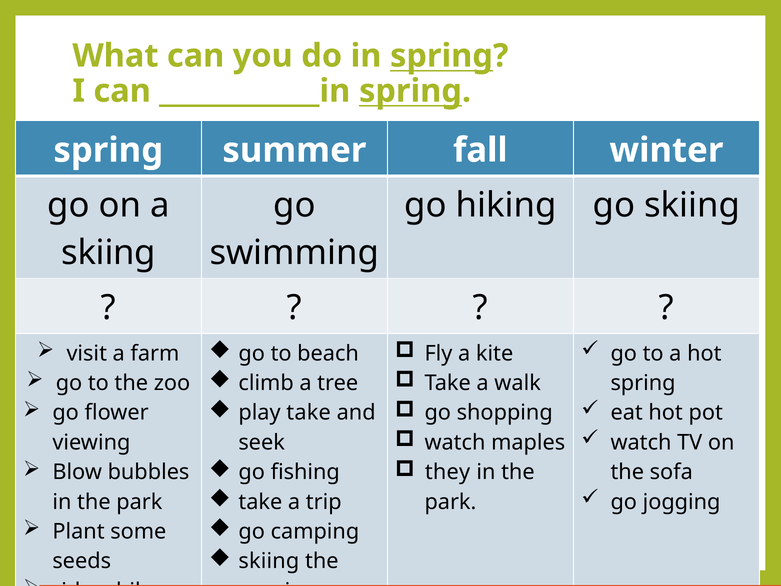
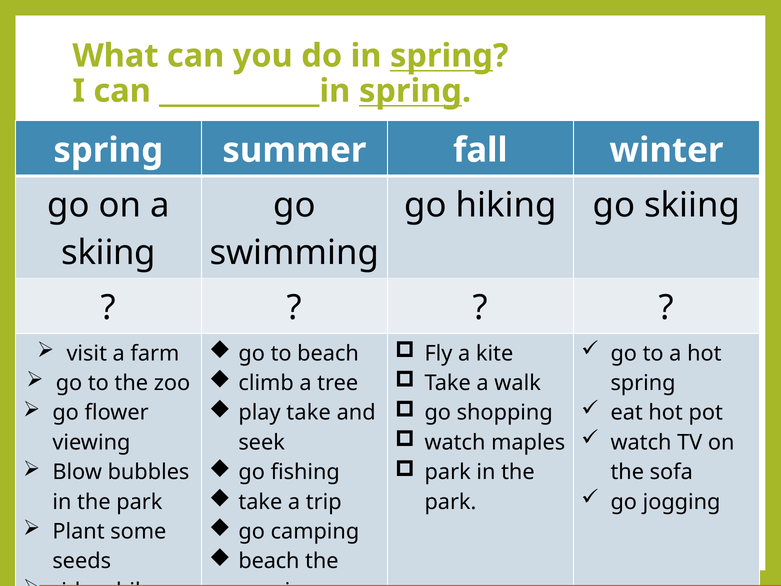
they at (448, 472): they -> park
skiing at (269, 561): skiing -> beach
